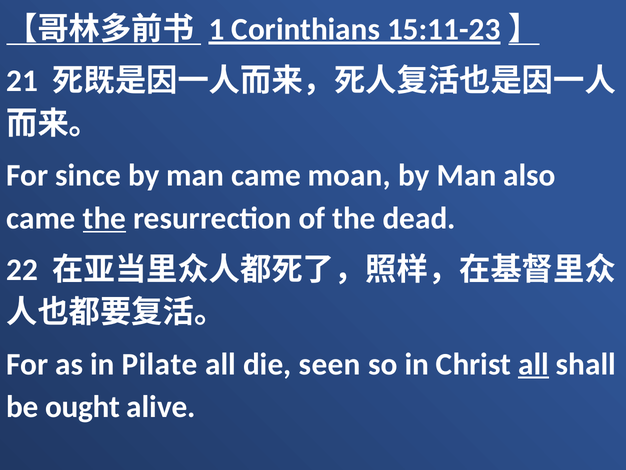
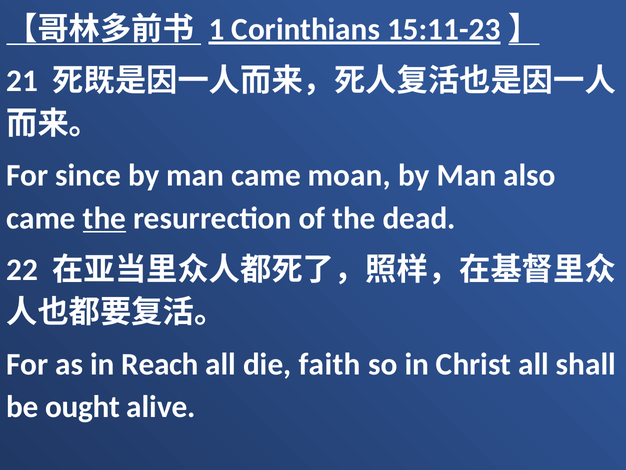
Pilate: Pilate -> Reach
seen: seen -> faith
all at (533, 364) underline: present -> none
